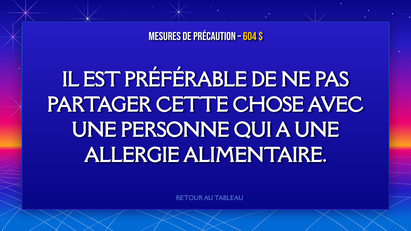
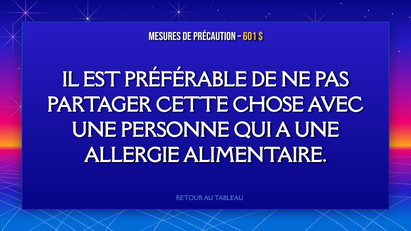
604: 604 -> 601
